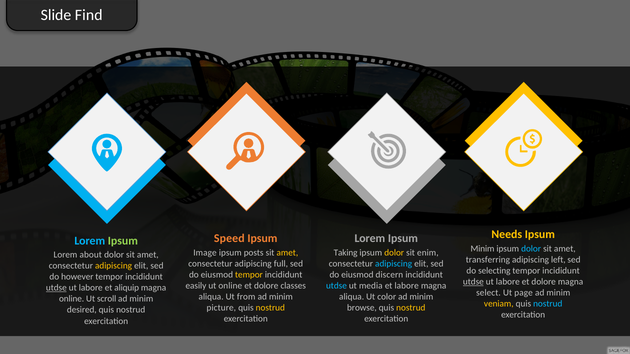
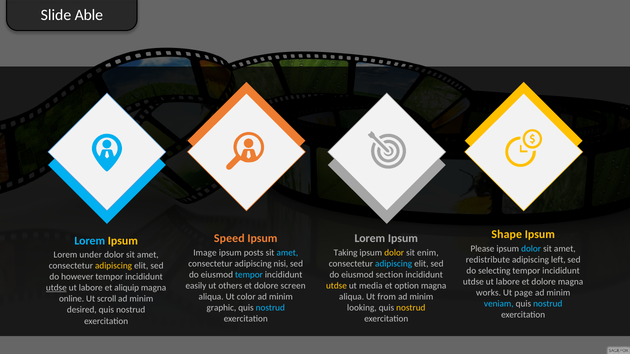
Find: Find -> Able
Needs: Needs -> Shape
Ipsum at (123, 241) colour: light green -> yellow
Minim at (482, 249): Minim -> Please
amet at (287, 253) colour: yellow -> light blue
about: about -> under
transferring: transferring -> redistribute
full: full -> nisi
tempor at (249, 275) colour: yellow -> light blue
discern: discern -> section
utdse at (473, 282) underline: present -> none
ut online: online -> others
classes: classes -> screen
utdse at (336, 286) colour: light blue -> yellow
et labore: labore -> option
select: select -> works
from: from -> color
color: color -> from
veniam colour: yellow -> light blue
picture: picture -> graphic
nostrud at (270, 308) colour: yellow -> light blue
browse: browse -> looking
